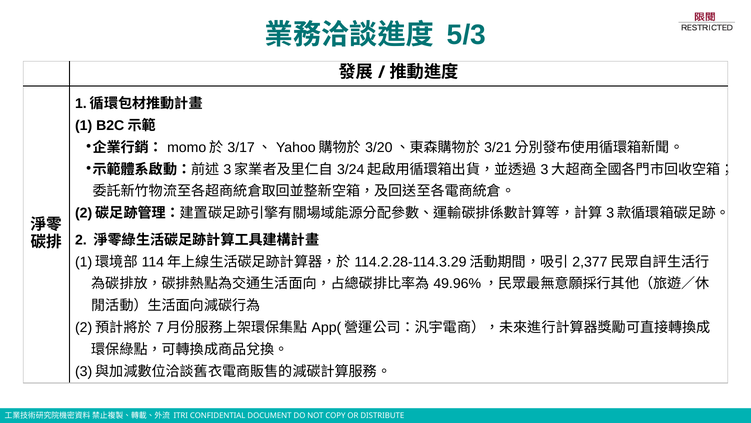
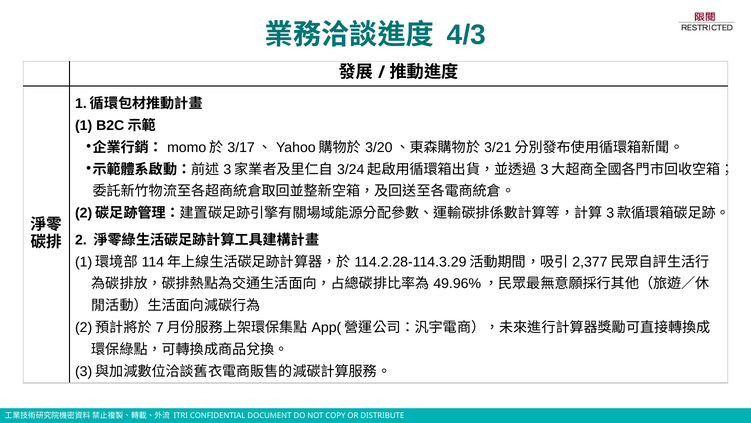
5/3: 5/3 -> 4/3
